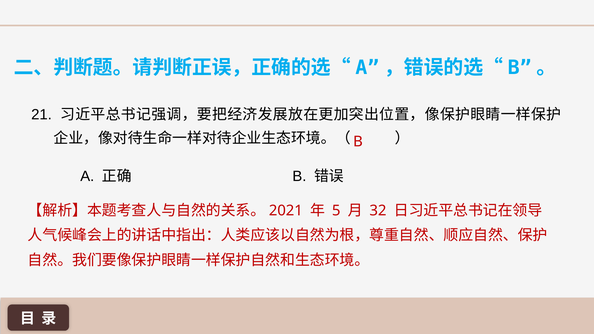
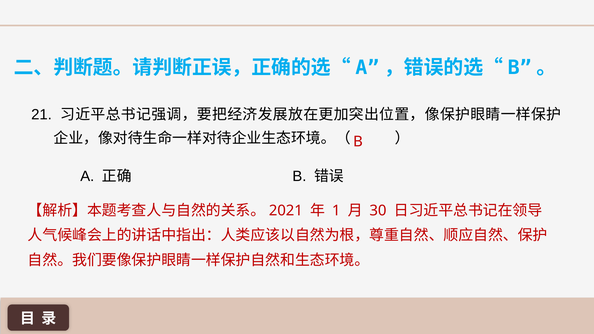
5: 5 -> 1
32: 32 -> 30
